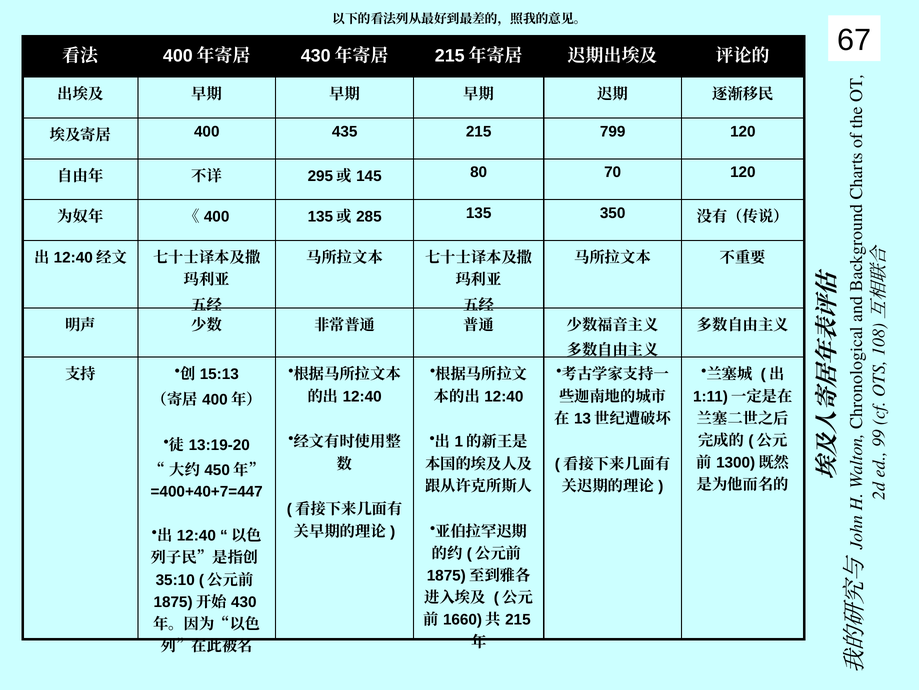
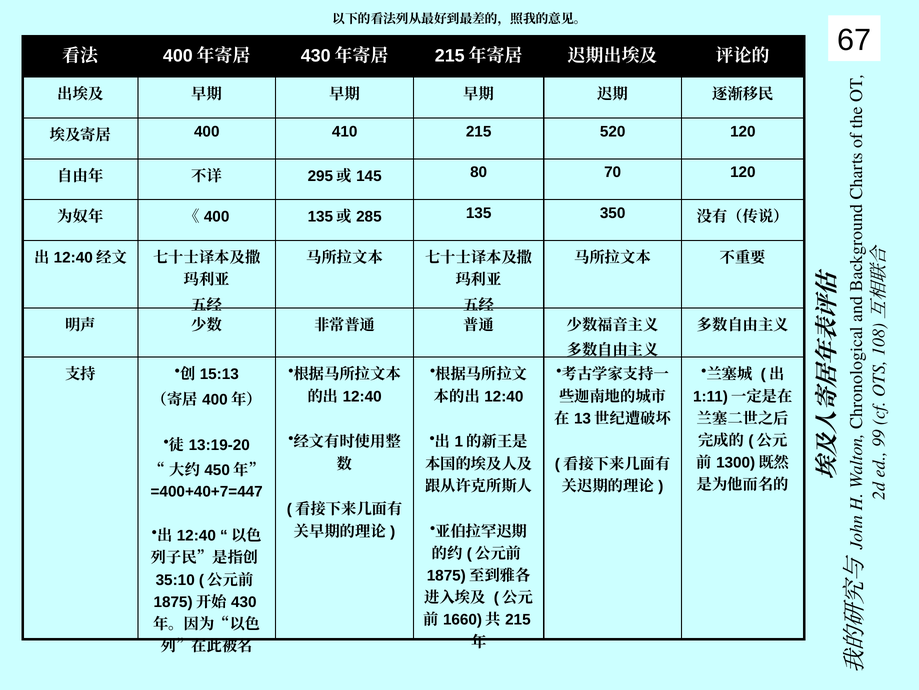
435: 435 -> 410
799: 799 -> 520
